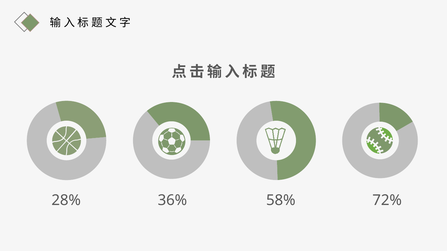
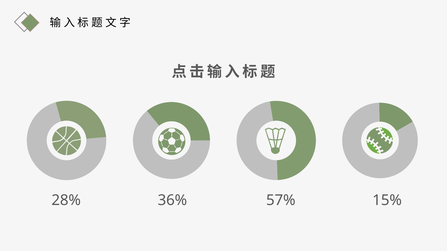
58%: 58% -> 57%
72%: 72% -> 15%
